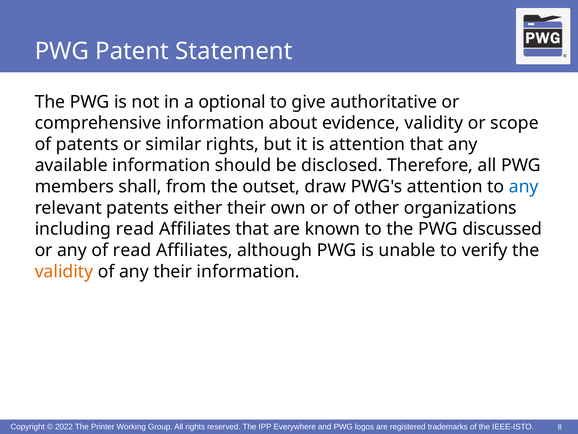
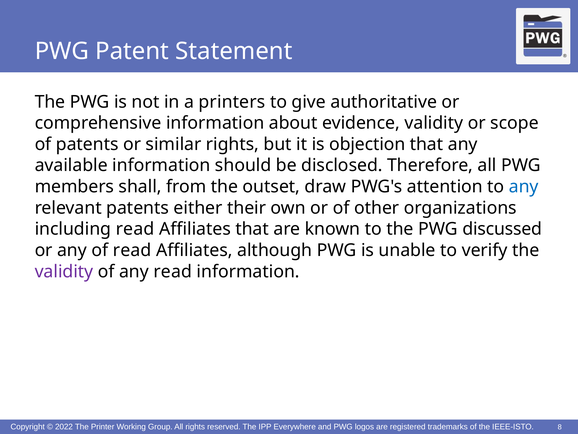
optional: optional -> printers
is attention: attention -> objection
validity at (64, 271) colour: orange -> purple
any their: their -> read
